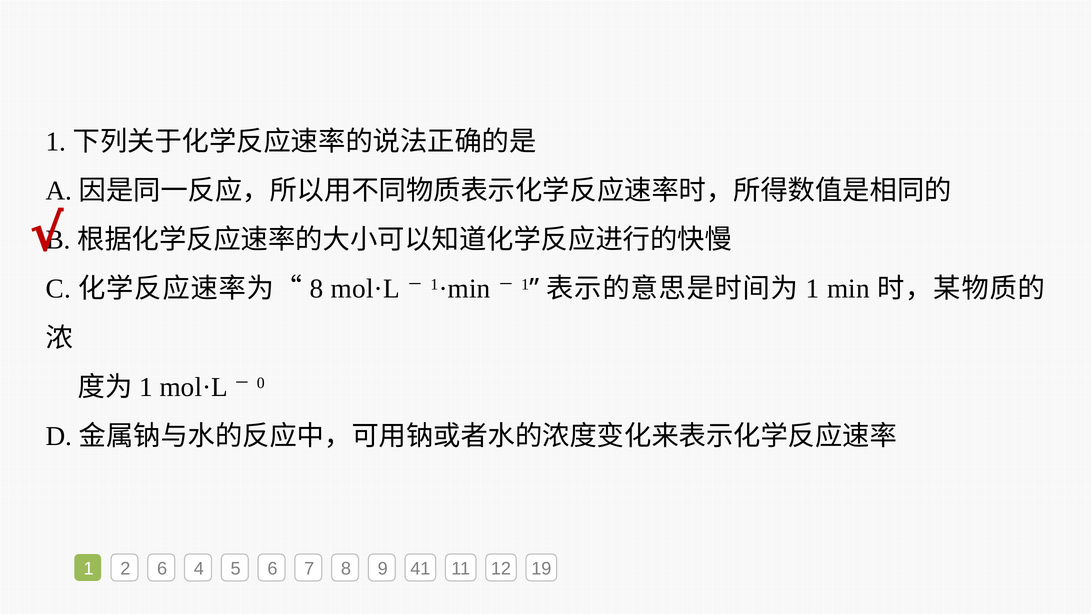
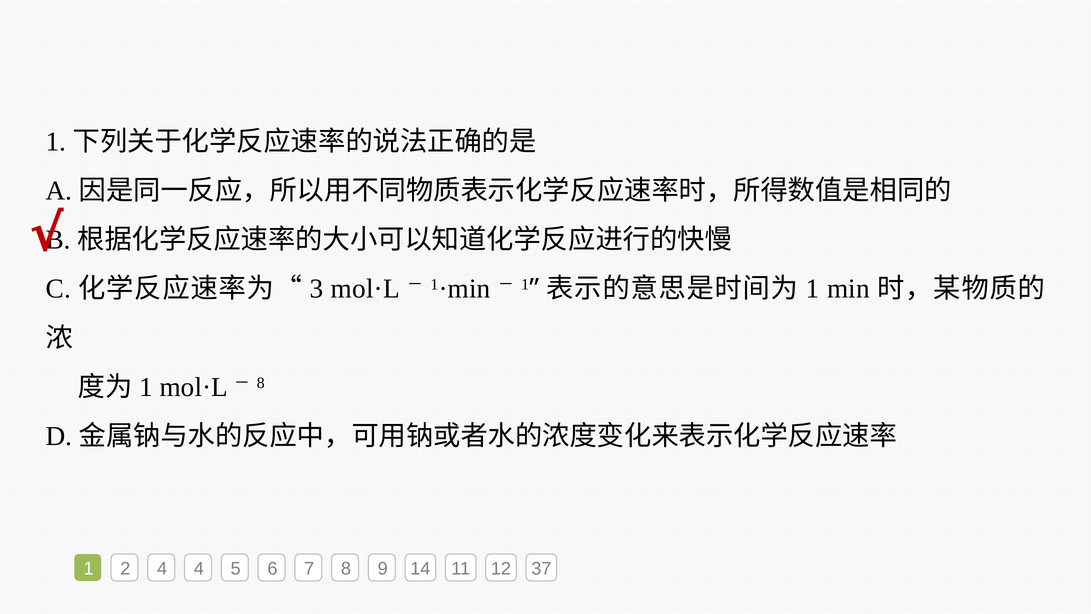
8 at (316, 289): 8 -> 3
0 at (261, 383): 0 -> 8
2 6: 6 -> 4
41: 41 -> 14
19: 19 -> 37
